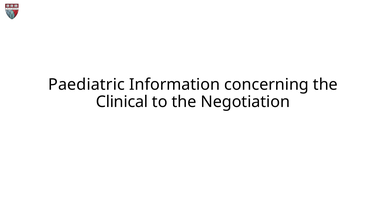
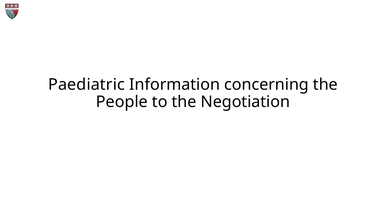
Clinical: Clinical -> People
